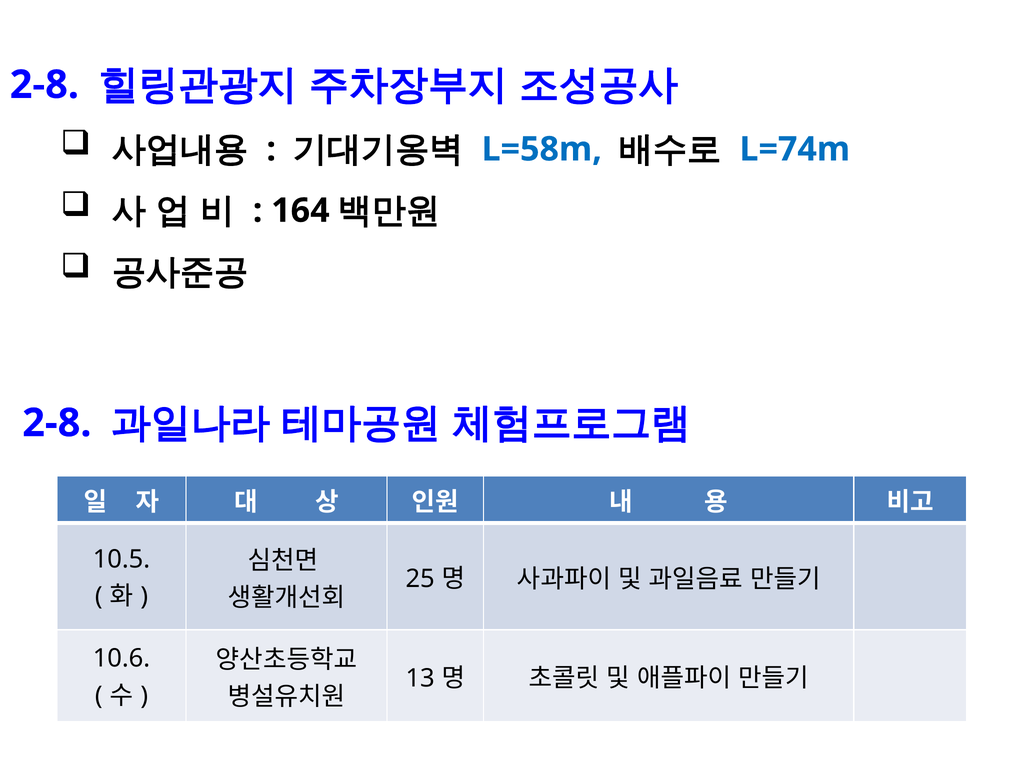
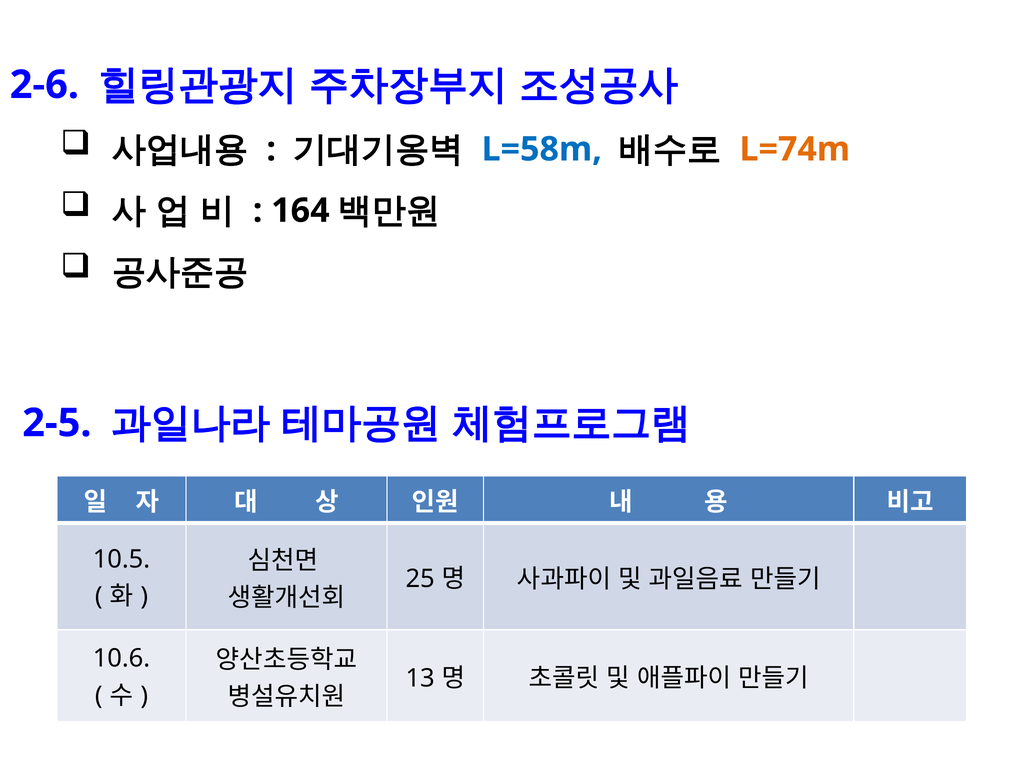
2-8 at (44, 85): 2-8 -> 2-6
L=74m colour: blue -> orange
2-8 at (57, 423): 2-8 -> 2-5
